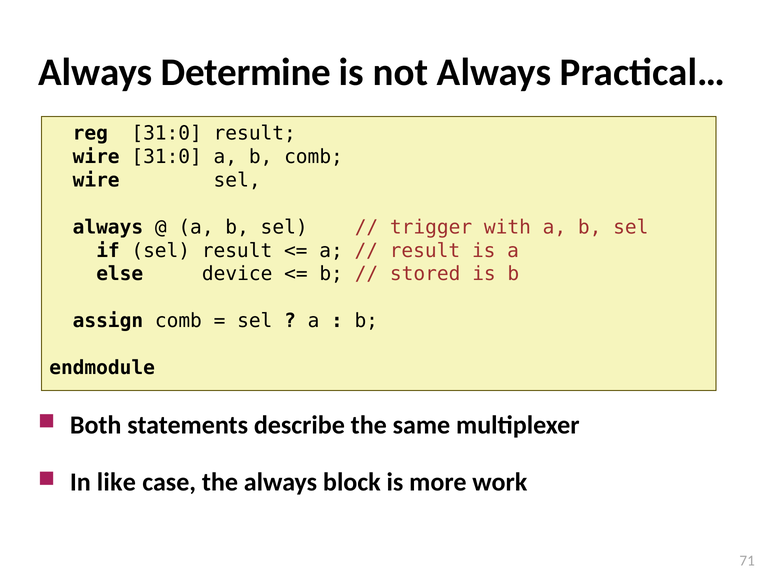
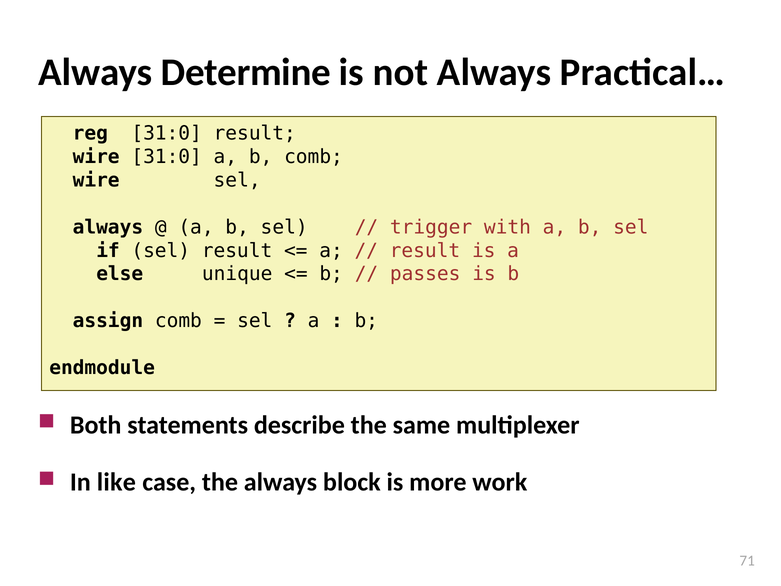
device: device -> unique
stored: stored -> passes
